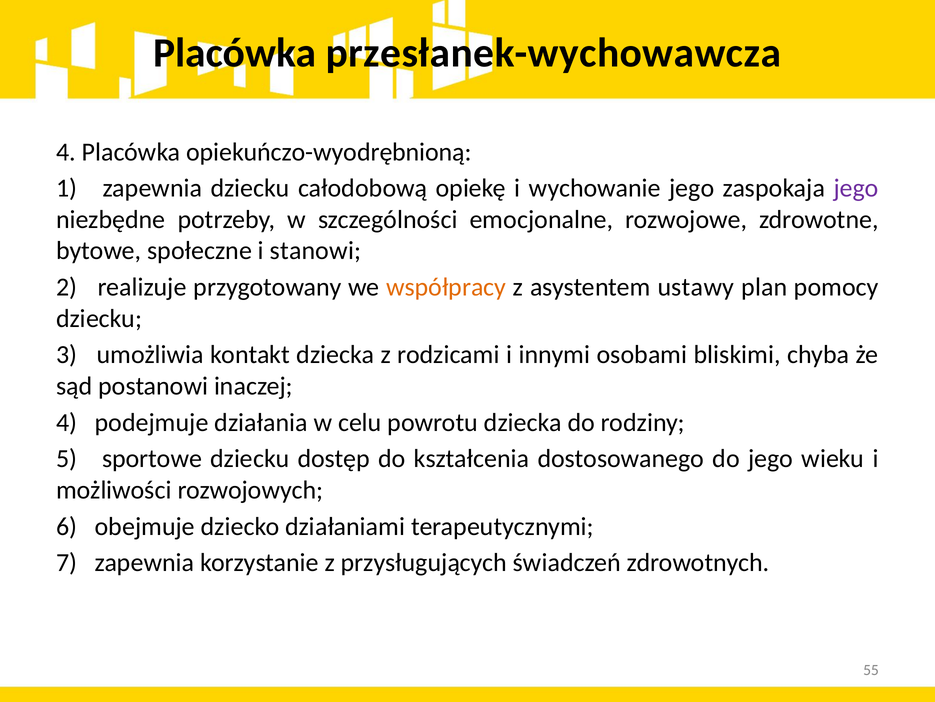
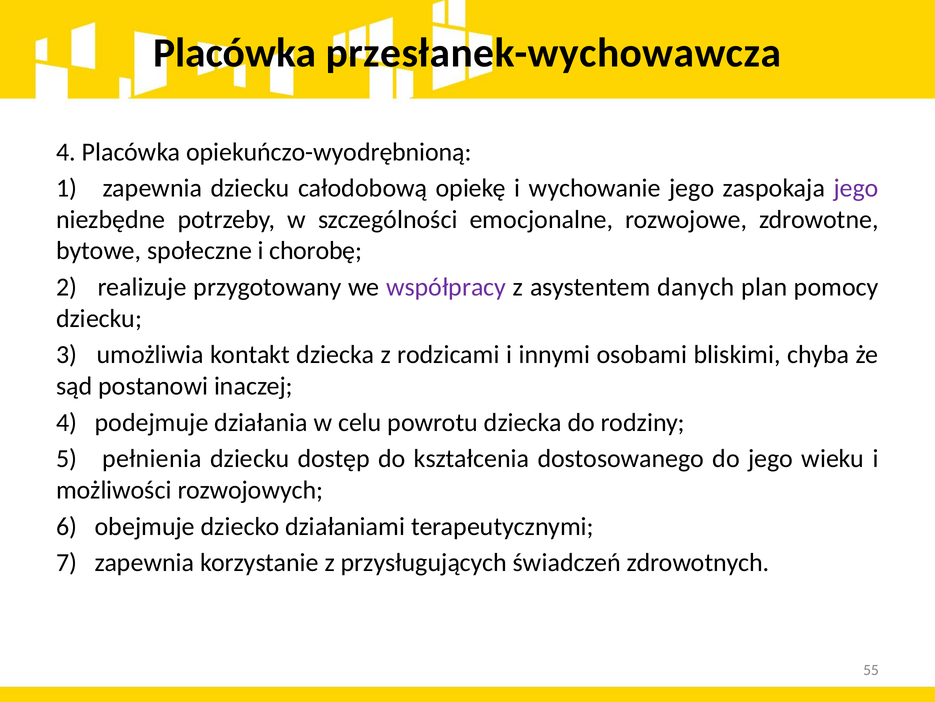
stanowi: stanowi -> chorobę
współpracy colour: orange -> purple
ustawy: ustawy -> danych
sportowe: sportowe -> pełnienia
